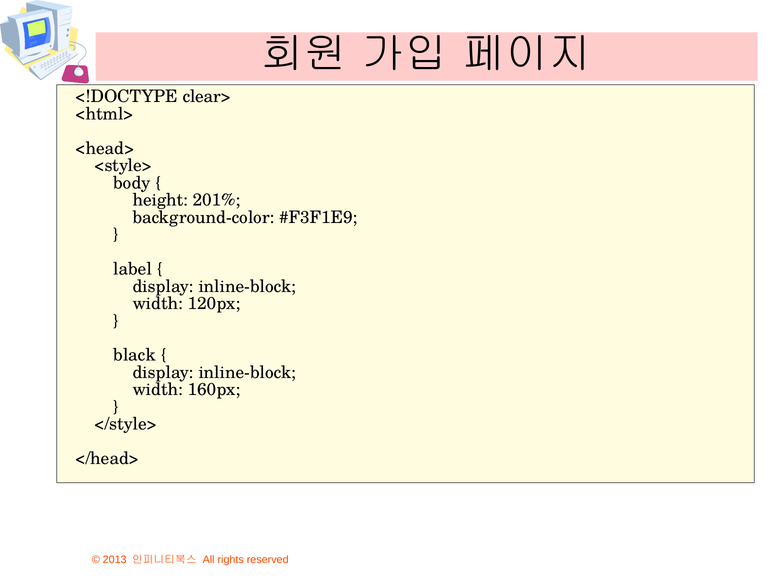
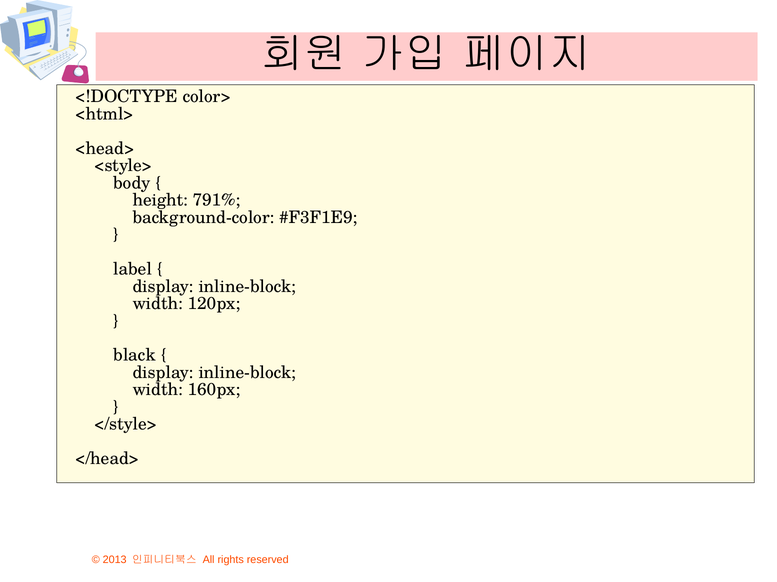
clear>: clear> -> color>
201%: 201% -> 791%
